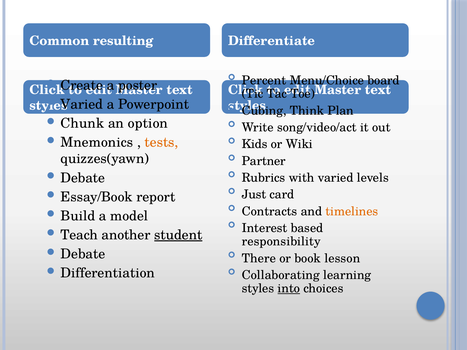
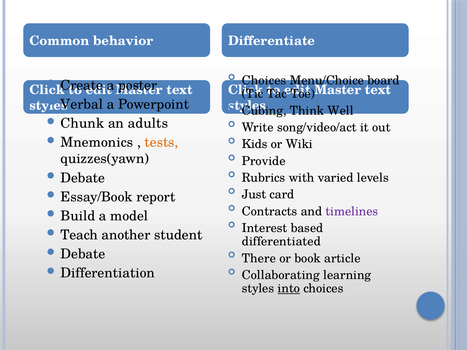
resulting: resulting -> behavior
Percent at (264, 81): Percent -> Choices
Varied at (82, 104): Varied -> Verbal
Plan: Plan -> Well
option: option -> adults
Partner: Partner -> Provide
timelines colour: orange -> purple
student underline: present -> none
responsibility: responsibility -> differentiated
lesson: lesson -> article
